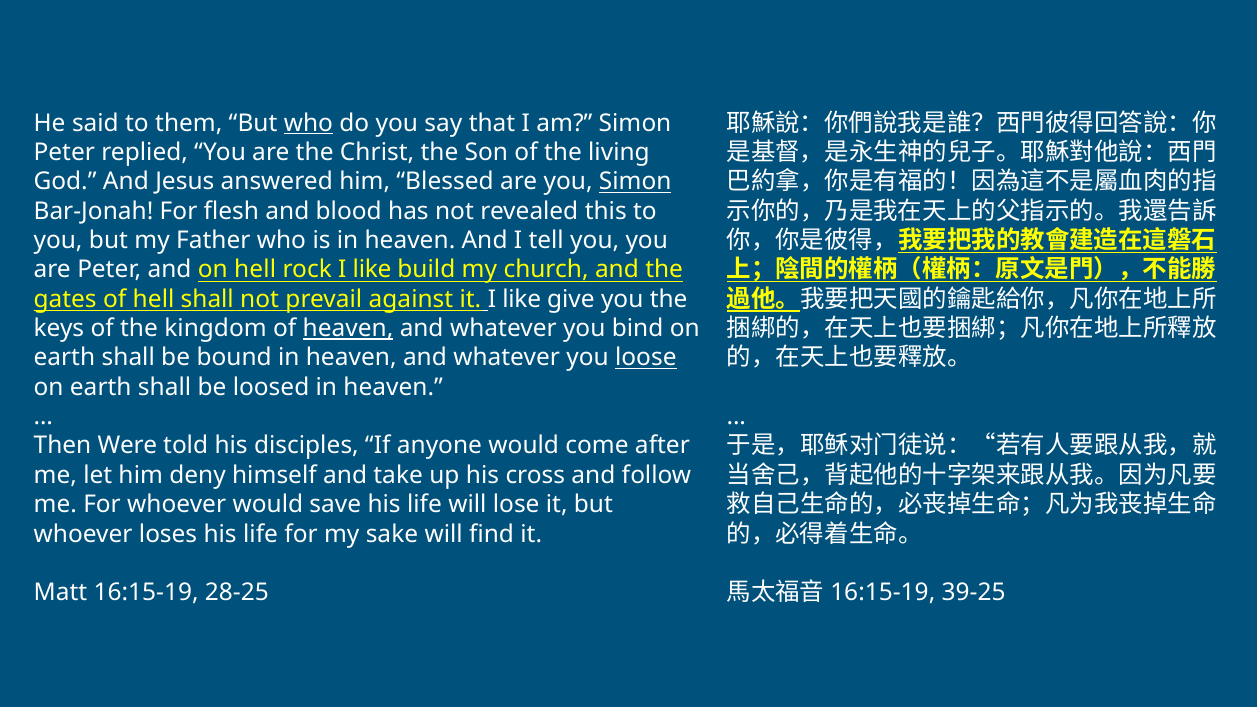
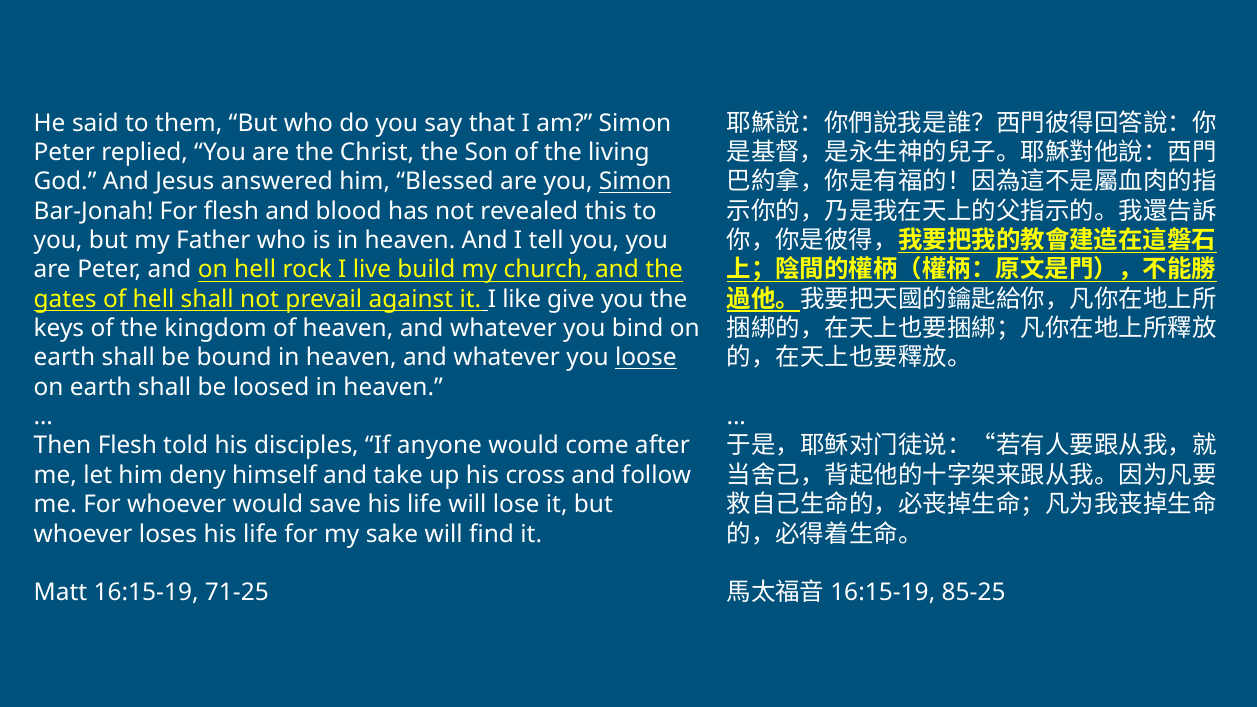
who at (308, 123) underline: present -> none
rock I like: like -> live
heaven at (348, 329) underline: present -> none
Then Were: Were -> Flesh
39-25: 39-25 -> 85-25
28-25: 28-25 -> 71-25
